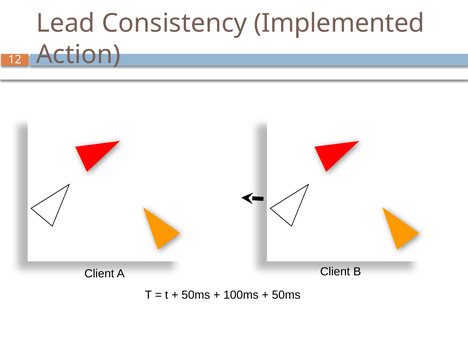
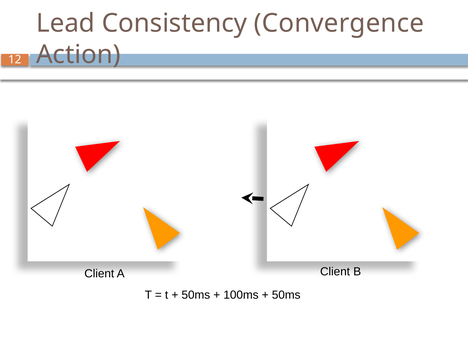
Implemented: Implemented -> Convergence
